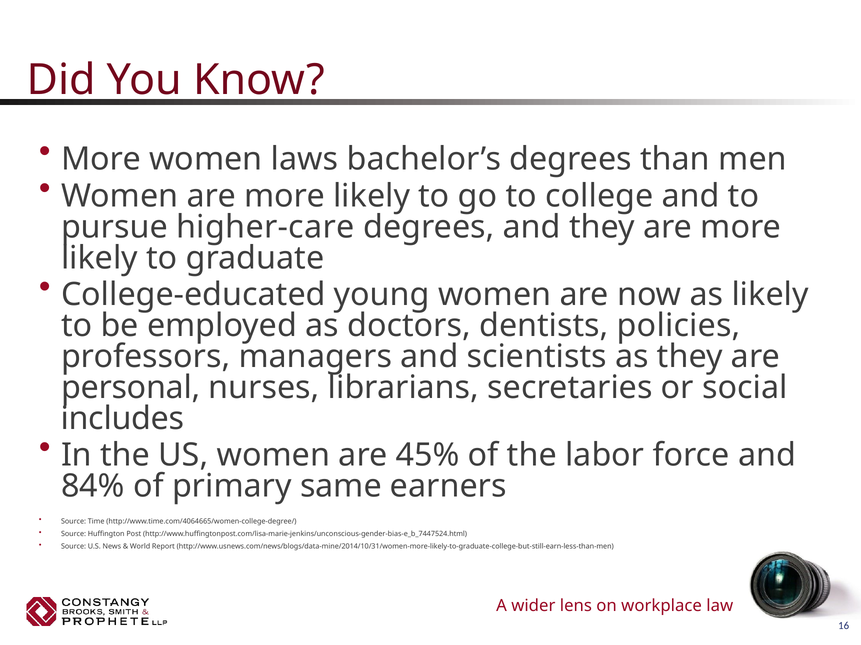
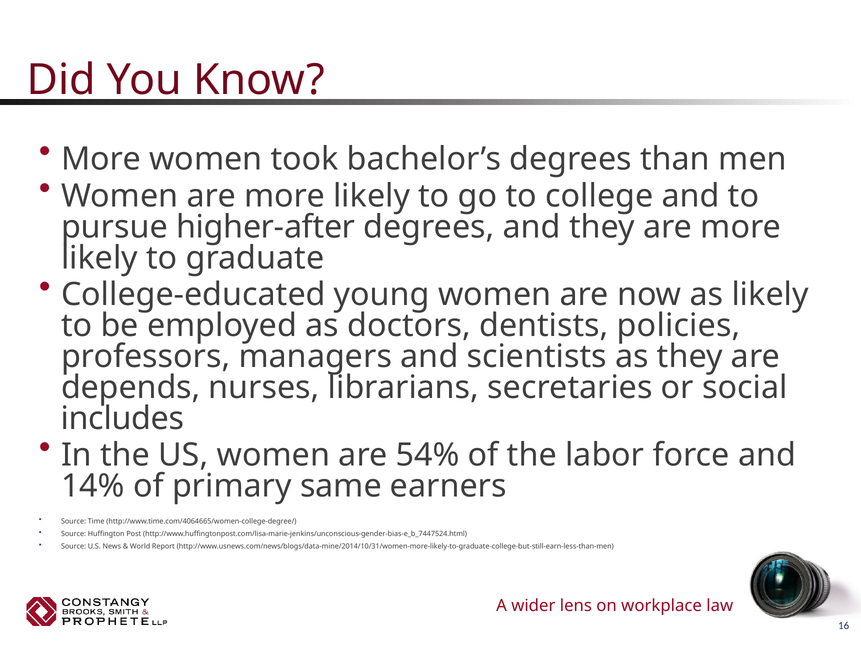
laws: laws -> took
higher-care: higher-care -> higher-after
personal: personal -> depends
45%: 45% -> 54%
84%: 84% -> 14%
